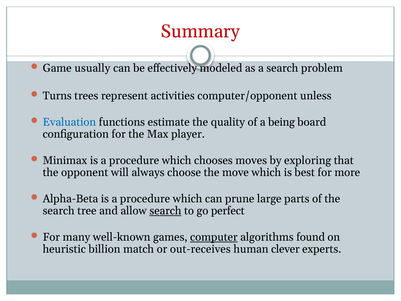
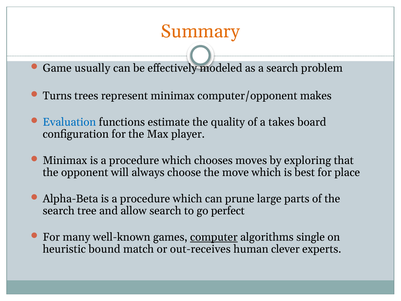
Summary colour: red -> orange
represent activities: activities -> minimax
unless: unless -> makes
being: being -> takes
more: more -> place
search at (165, 211) underline: present -> none
found: found -> single
billion: billion -> bound
